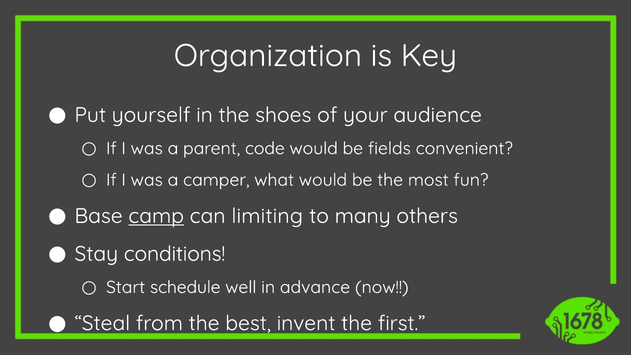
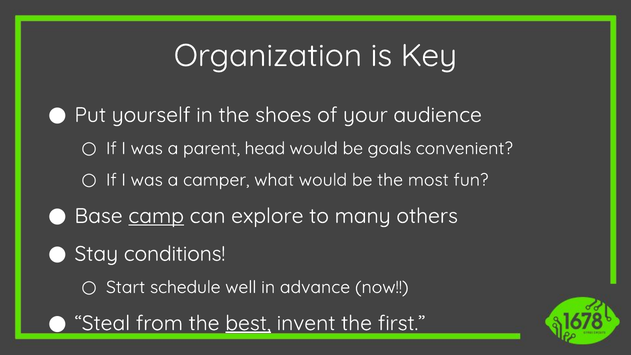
code: code -> head
fields: fields -> goals
limiting: limiting -> explore
best underline: none -> present
